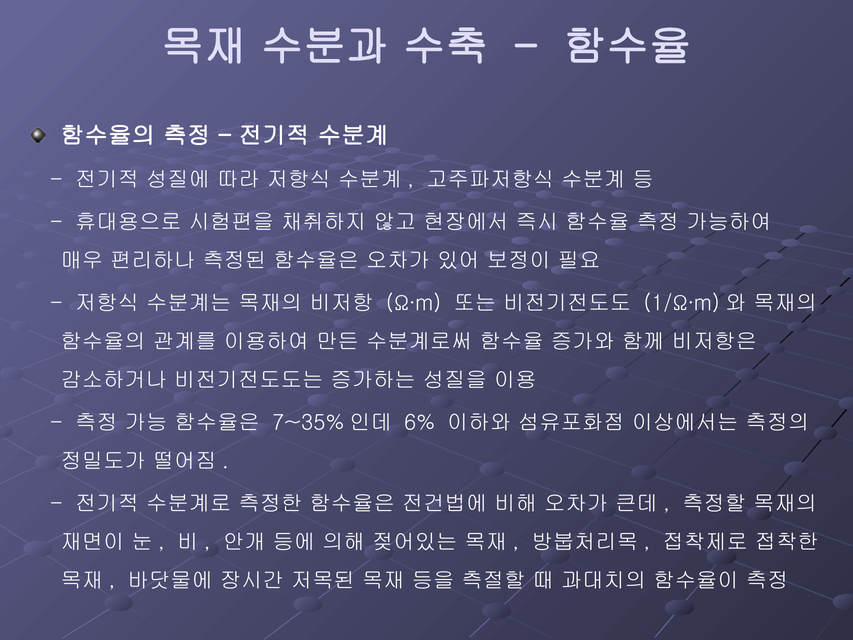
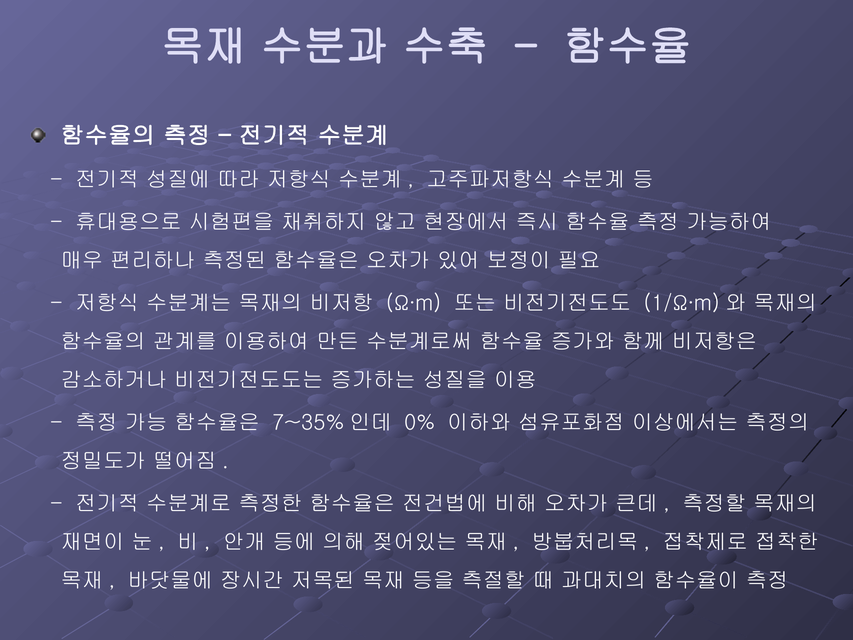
6%: 6% -> 0%
